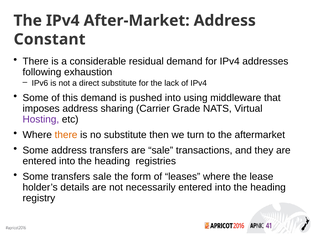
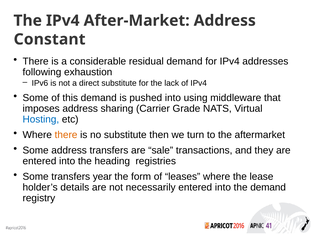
Hosting colour: purple -> blue
transfers sale: sale -> year
heading at (268, 187): heading -> demand
